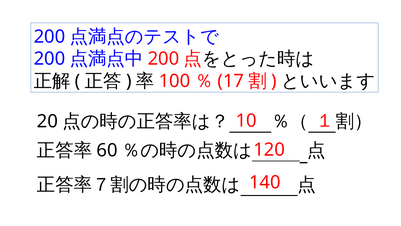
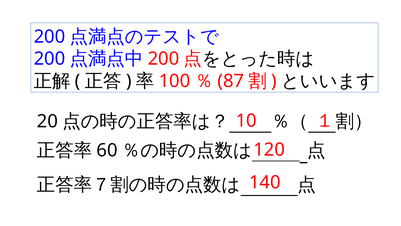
17: 17 -> 87
